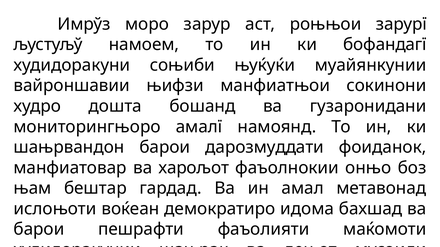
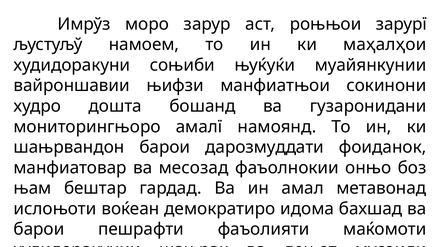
бофандагї: бофандагї -> маҳалҳои
харољот: харољот -> месозад
